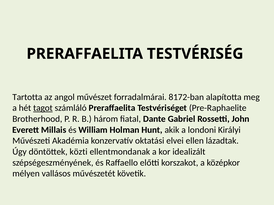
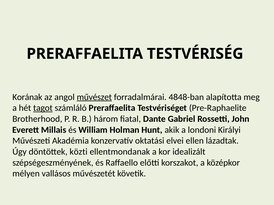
Tartotta: Tartotta -> Korának
művészet underline: none -> present
8172-ban: 8172-ban -> 4848-ban
